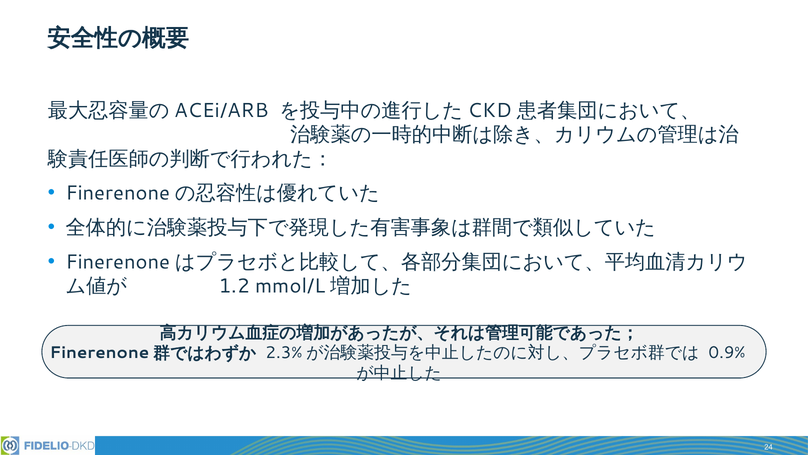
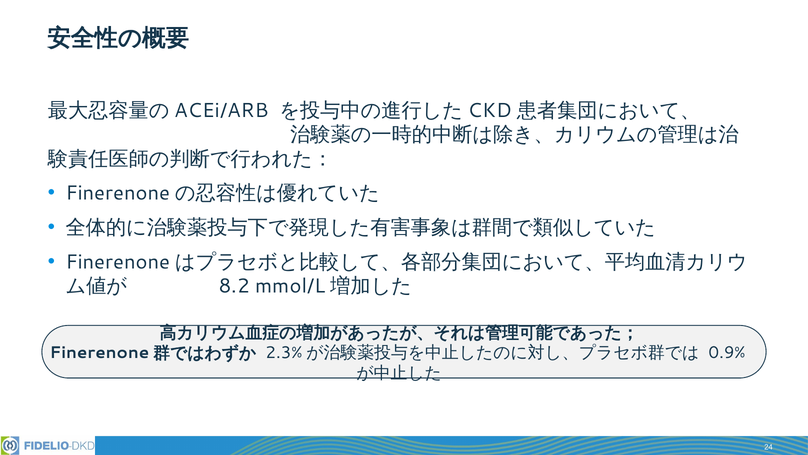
1.2: 1.2 -> 8.2
